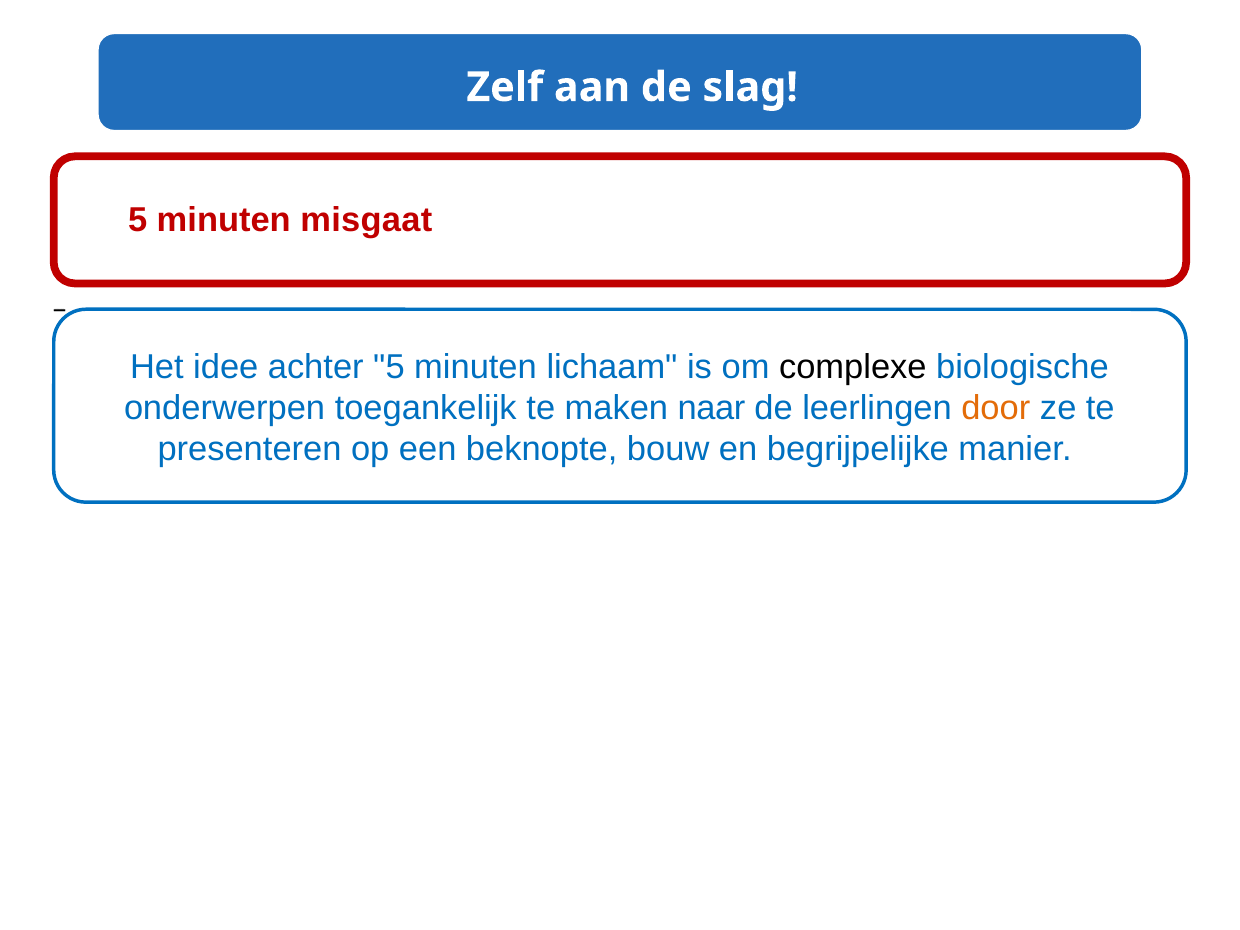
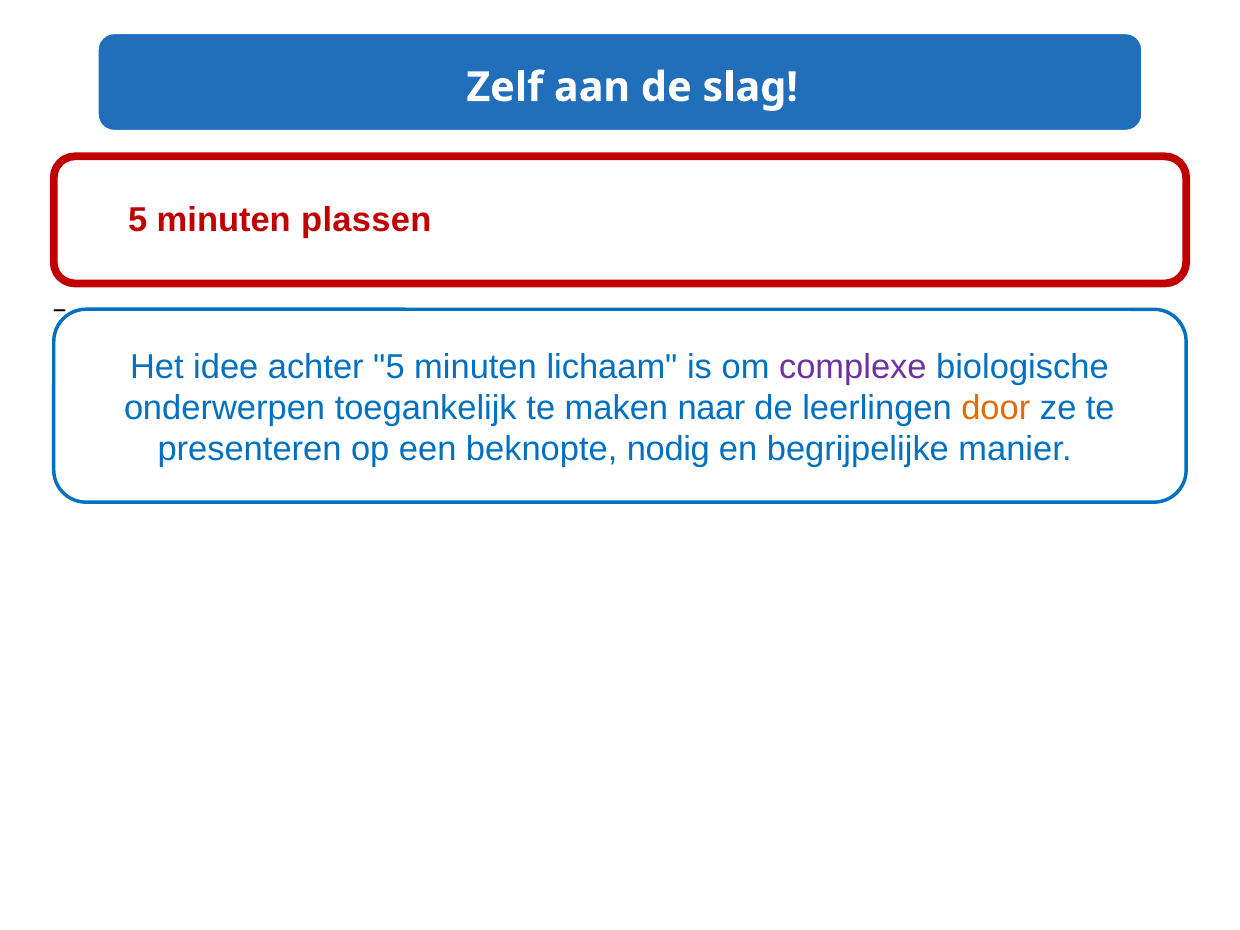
misgaat: misgaat -> plassen
complexe at (853, 367) colour: black -> purple
bouw: bouw -> nodig
